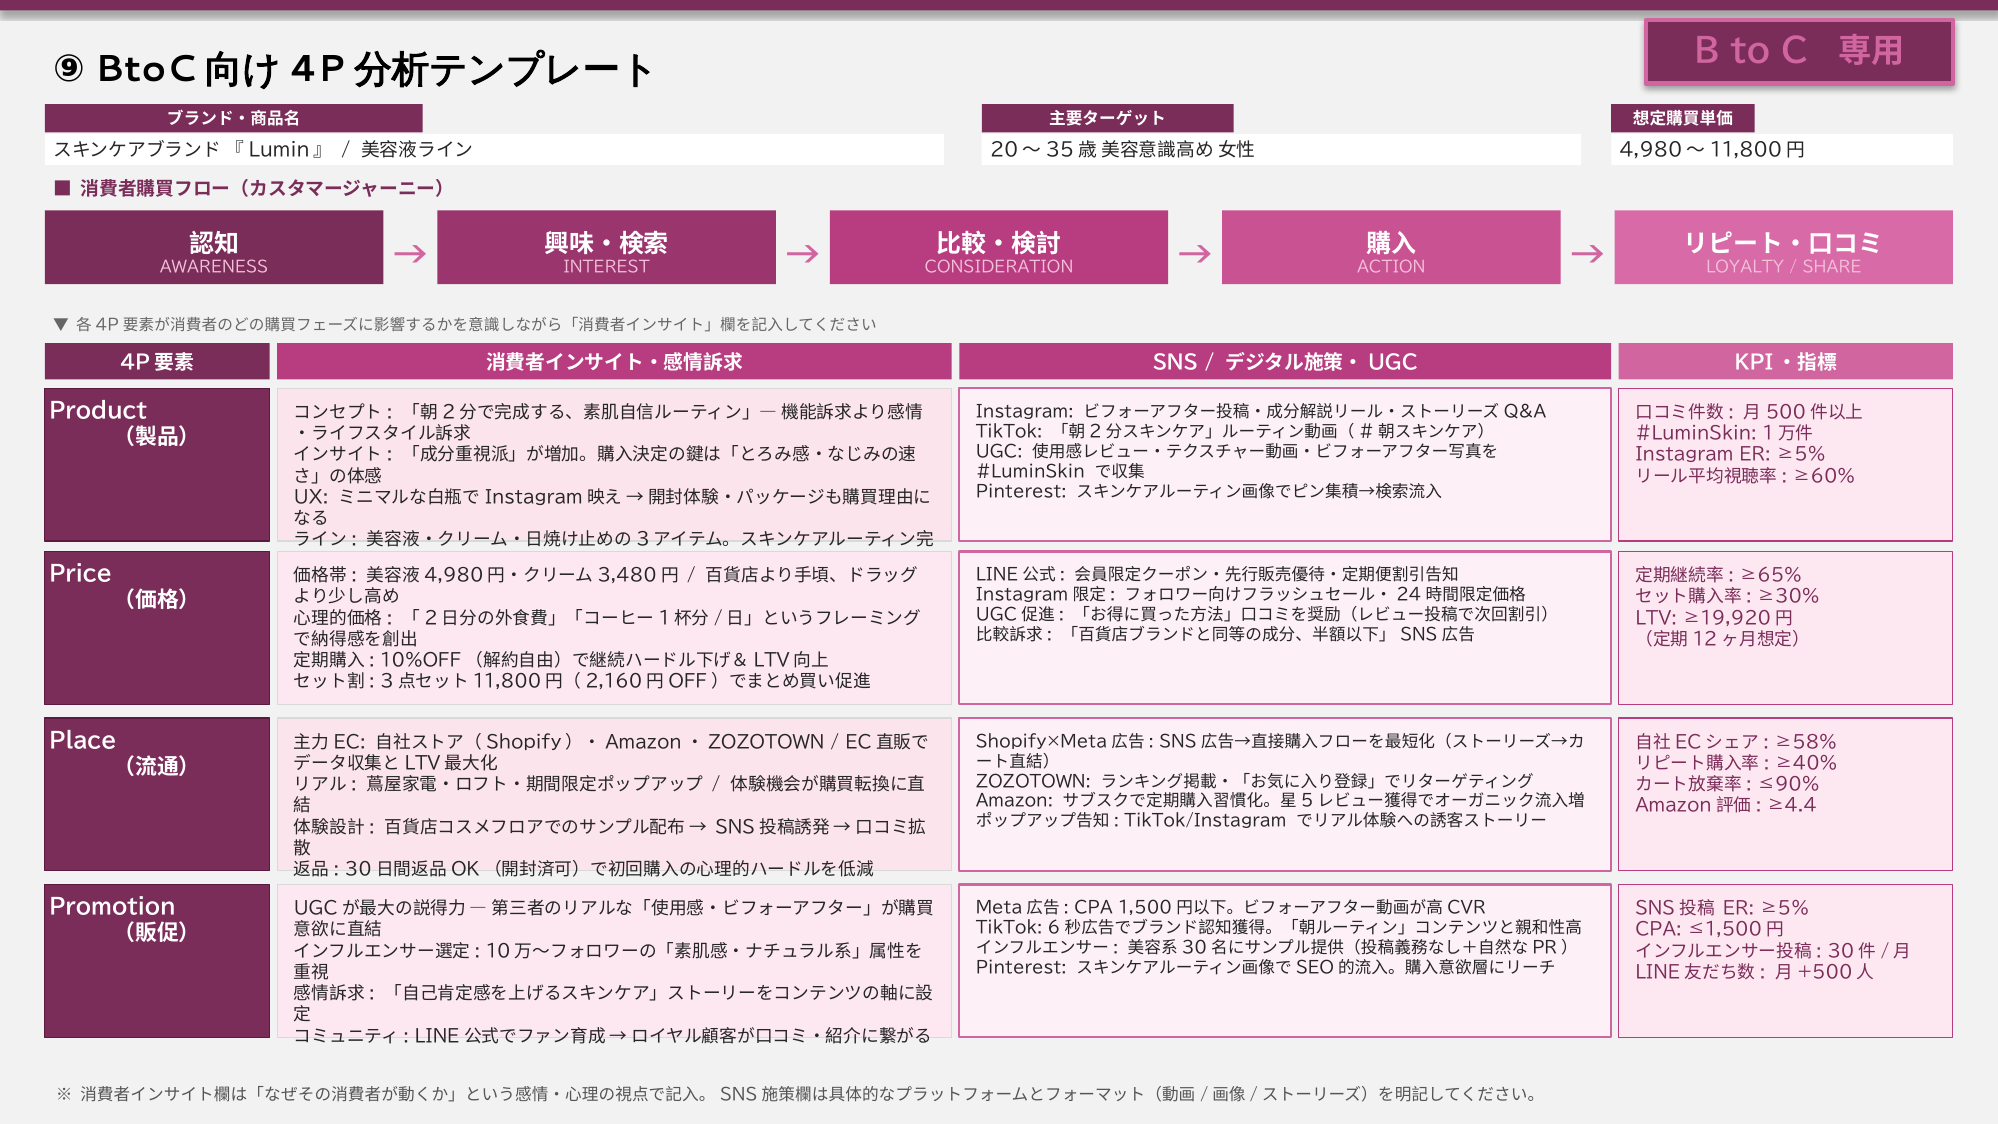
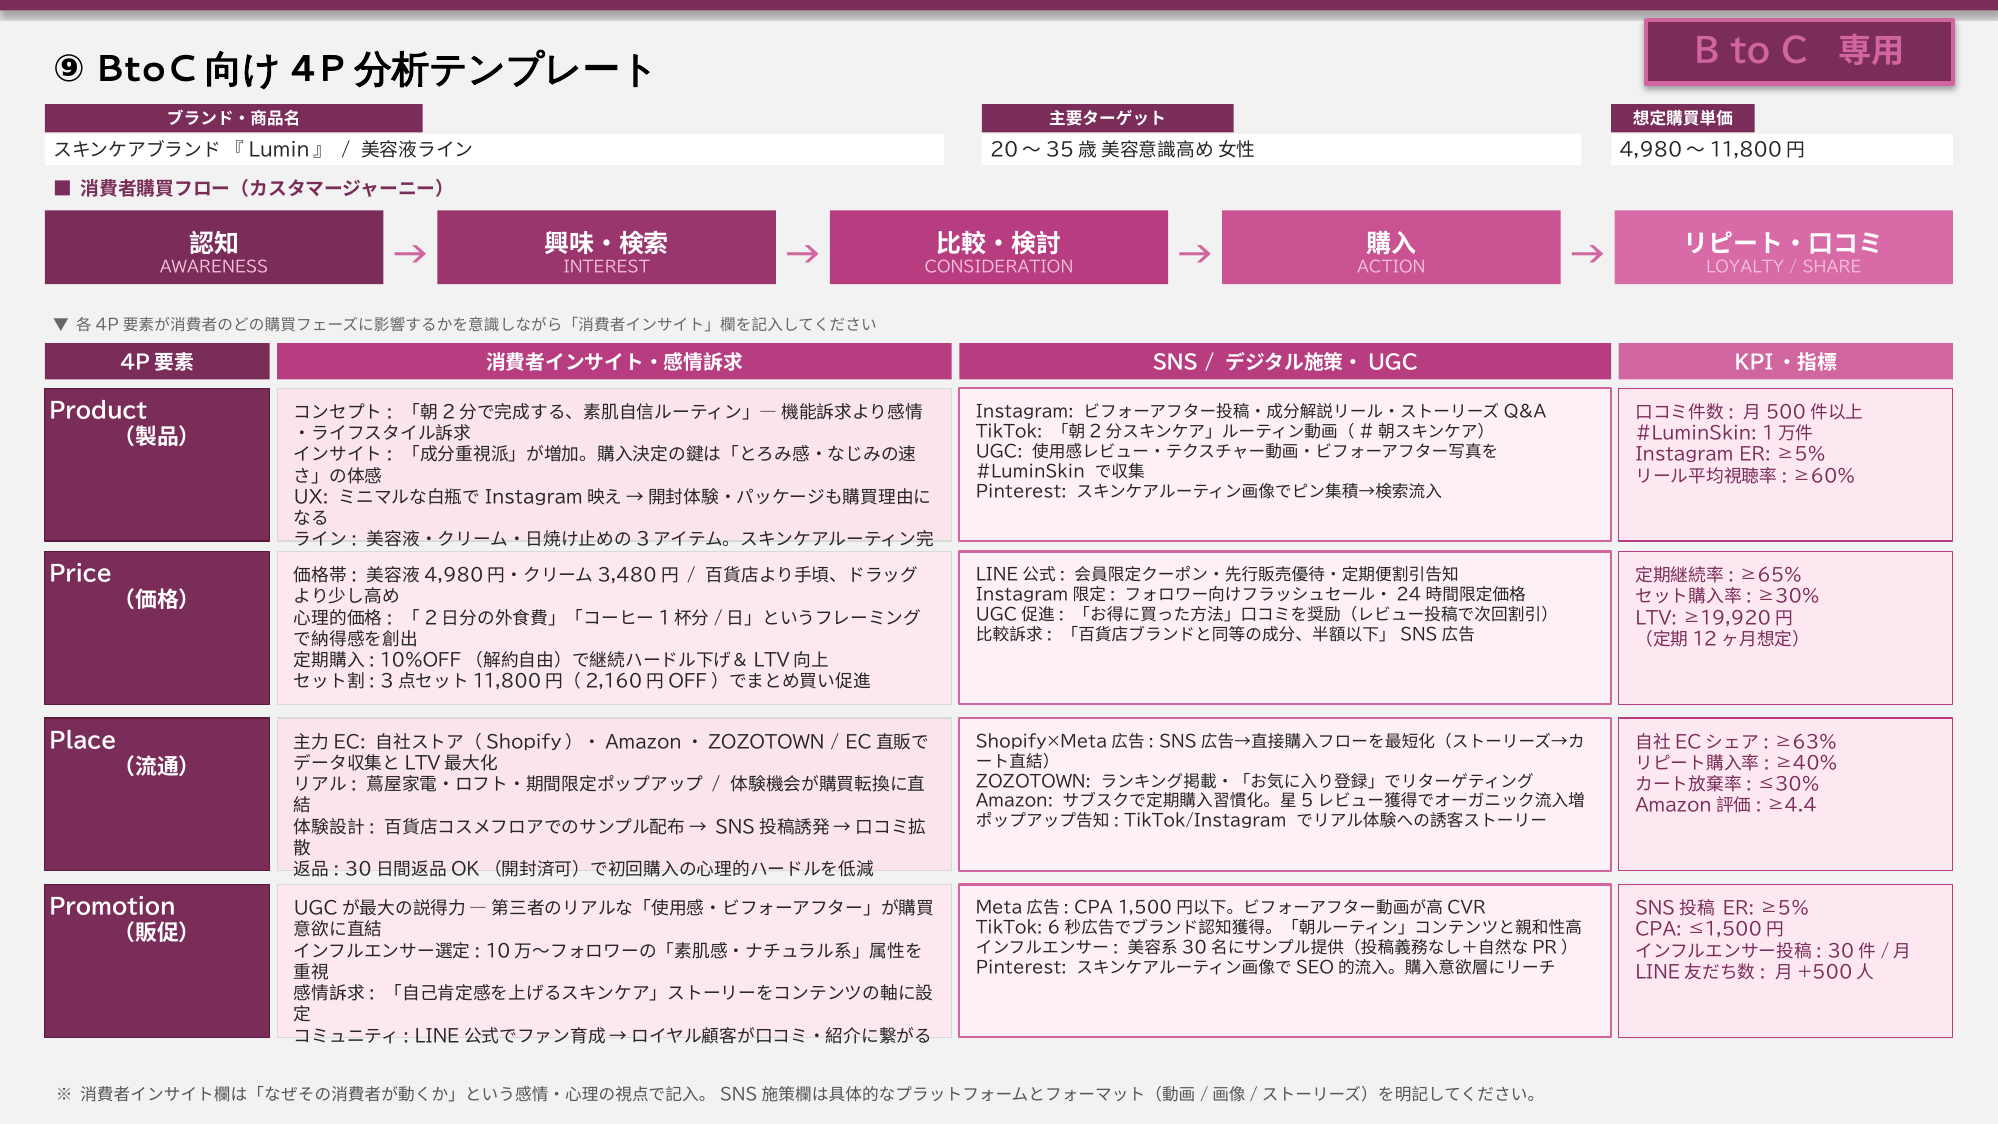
≥58%: ≥58% -> ≥63%
≤90%: ≤90% -> ≤30%
